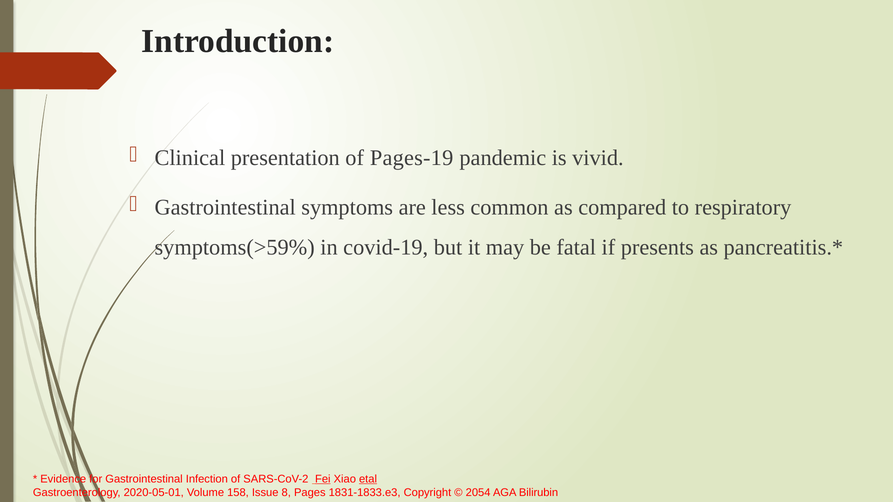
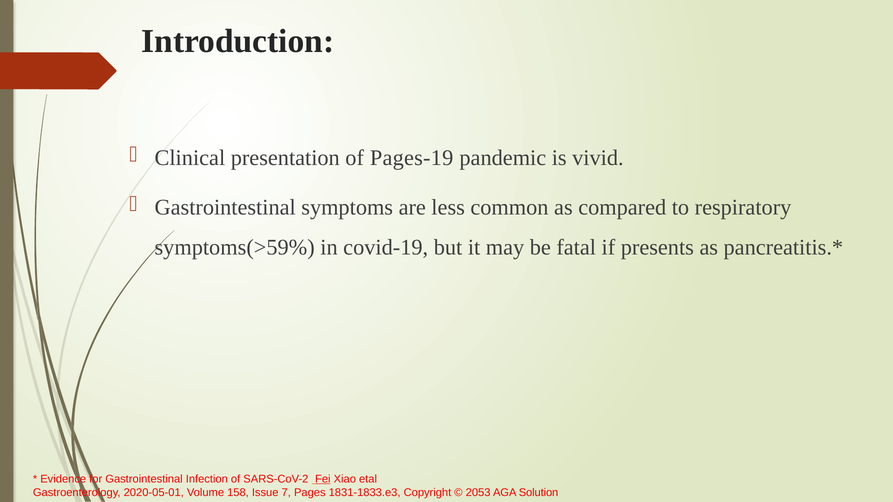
etal underline: present -> none
8: 8 -> 7
2054: 2054 -> 2053
Bilirubin: Bilirubin -> Solution
